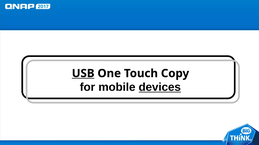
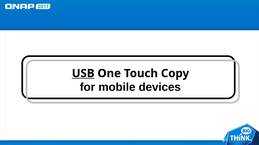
devices underline: present -> none
